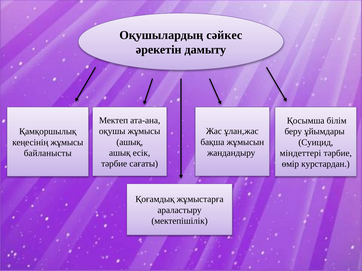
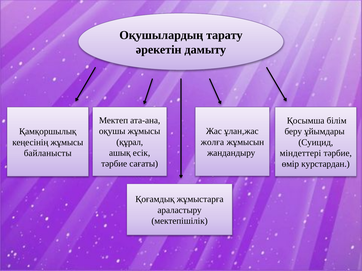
сәйкес: сәйкес -> тарату
ашық at (130, 142): ашық -> құрал
бақша: бақша -> жолға
